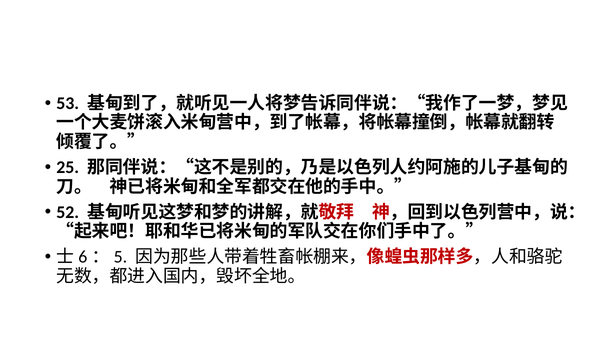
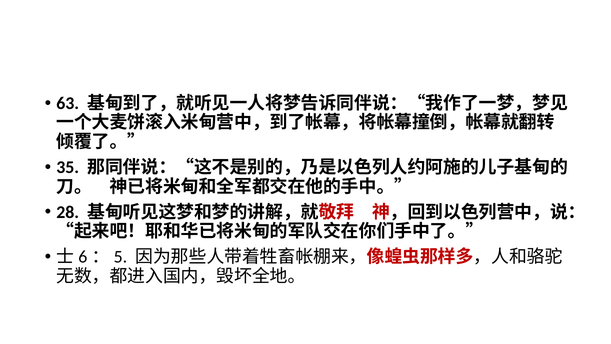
53: 53 -> 63
25: 25 -> 35
52: 52 -> 28
